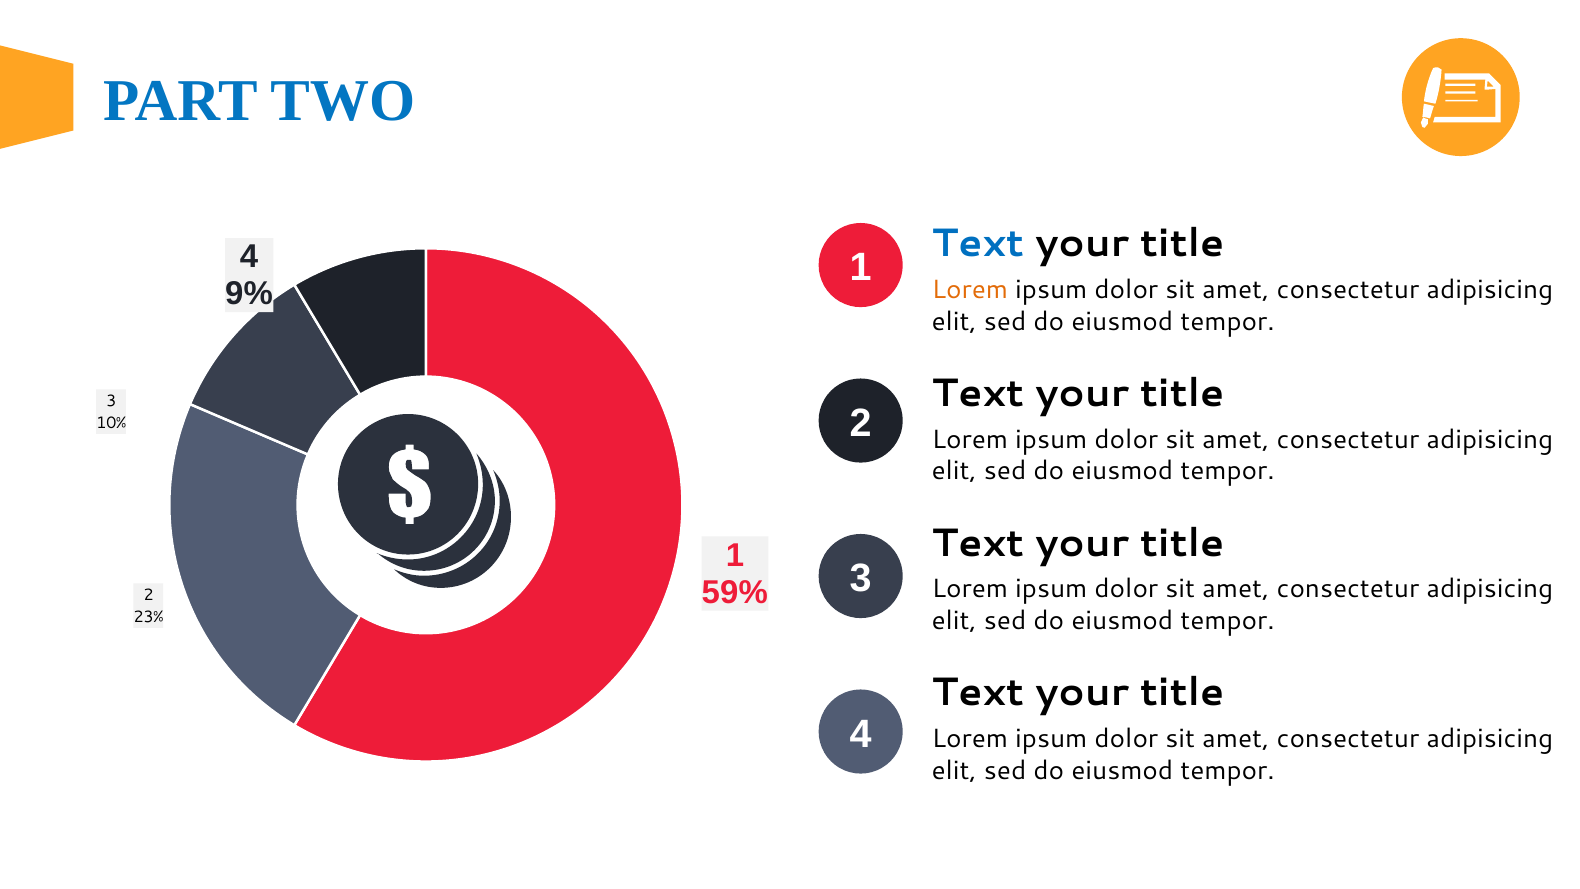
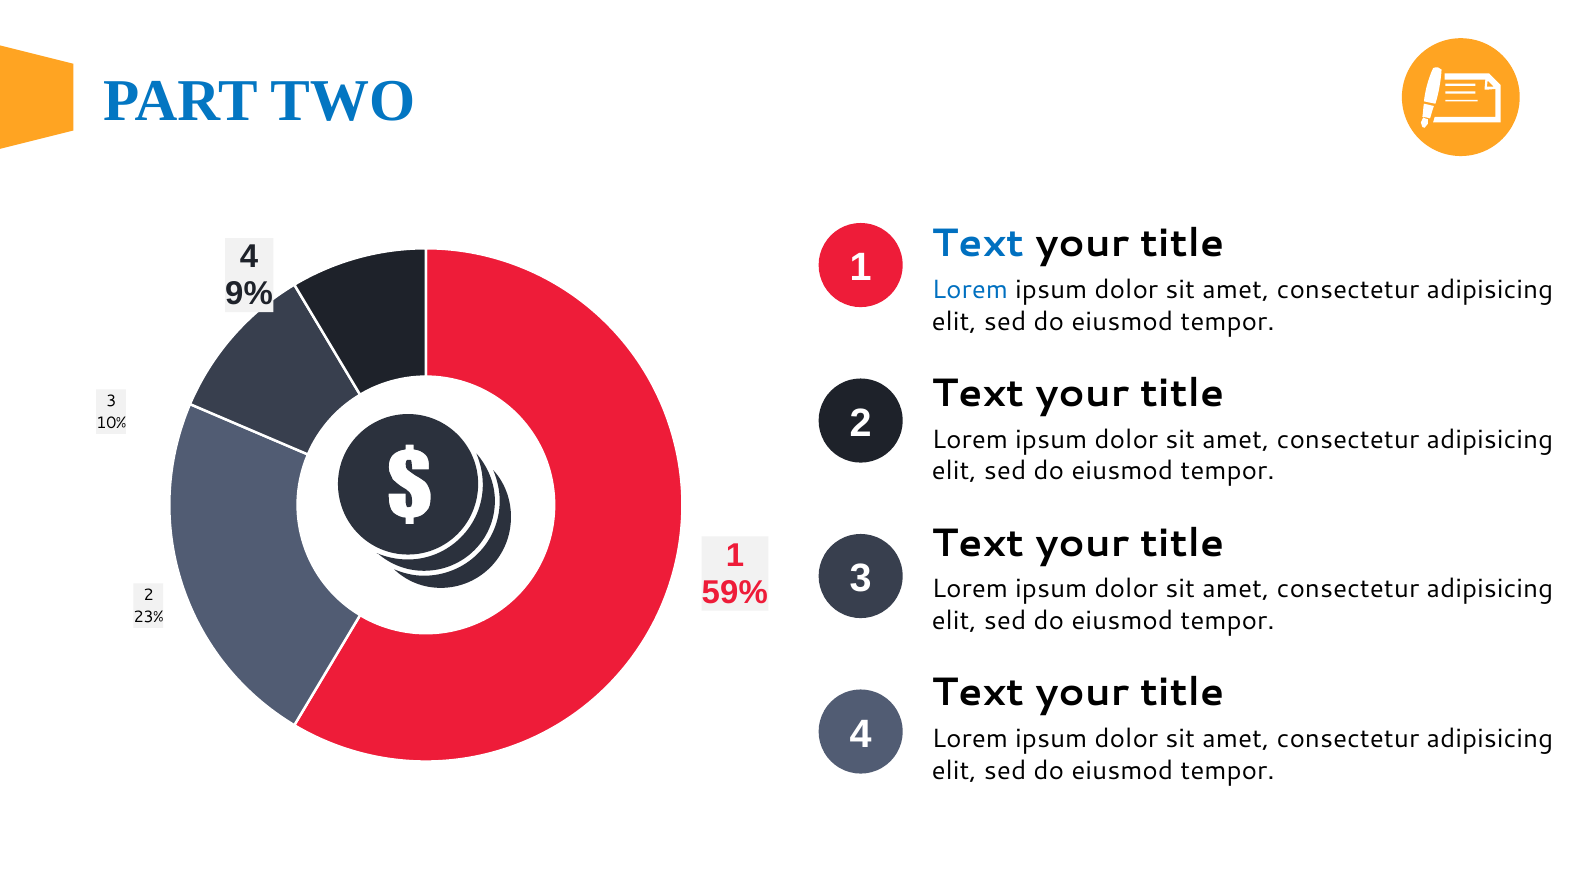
Lorem at (970, 290) colour: orange -> blue
